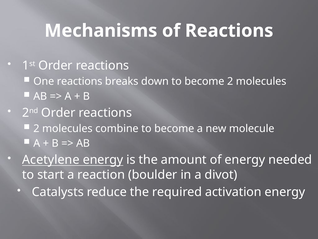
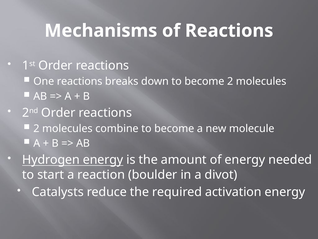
Acetylene: Acetylene -> Hydrogen
